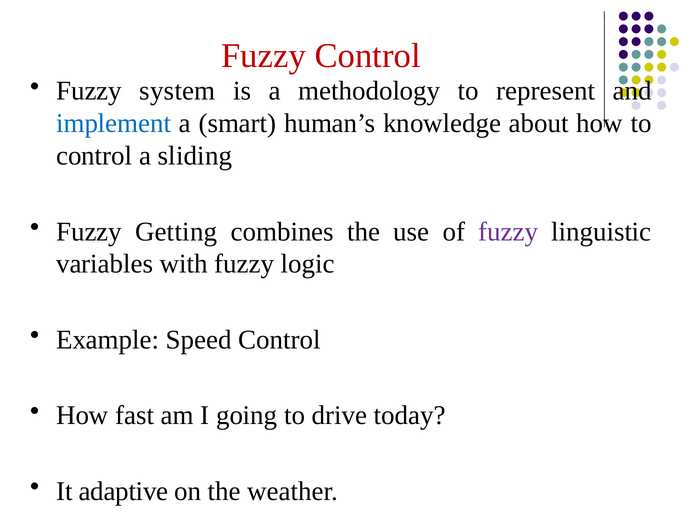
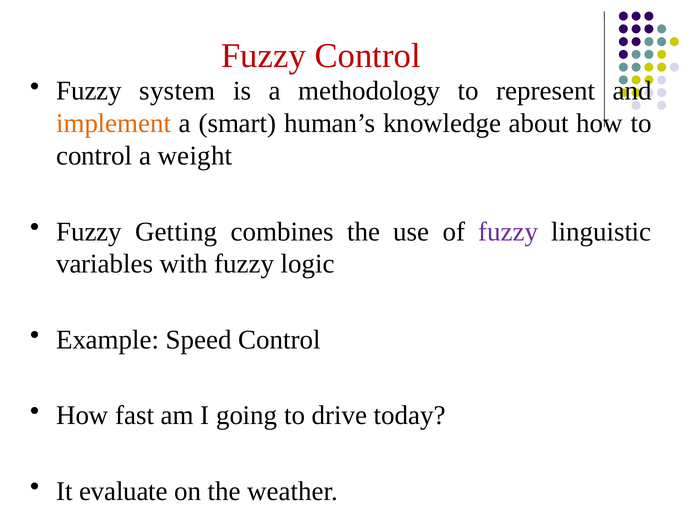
implement colour: blue -> orange
sliding: sliding -> weight
adaptive: adaptive -> evaluate
